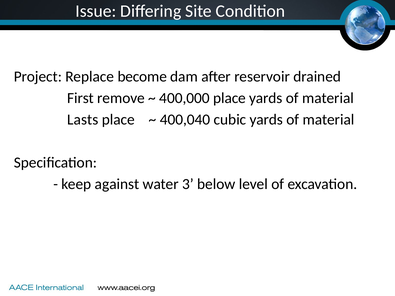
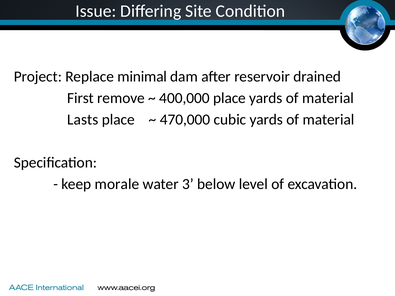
become: become -> minimal
400,040: 400,040 -> 470,000
against: against -> morale
